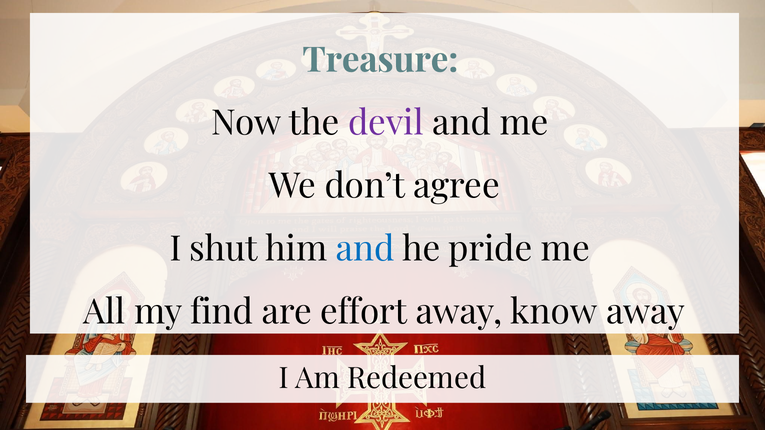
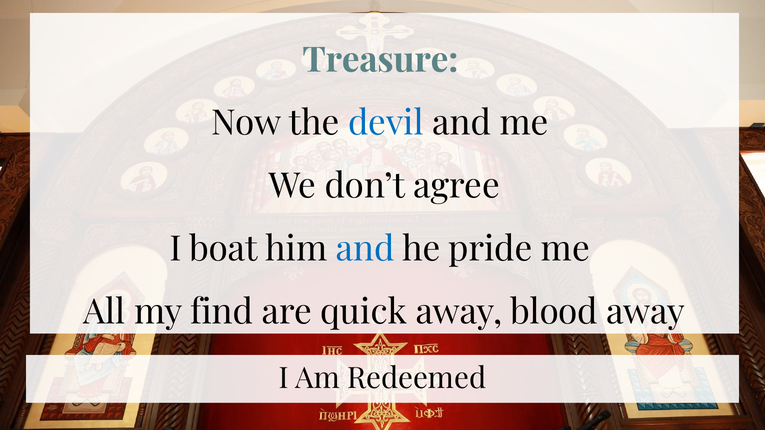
devil colour: purple -> blue
shut: shut -> boat
effort: effort -> quick
know: know -> blood
